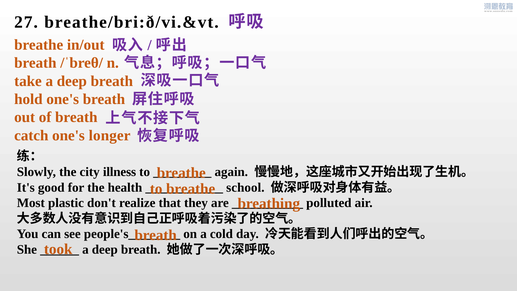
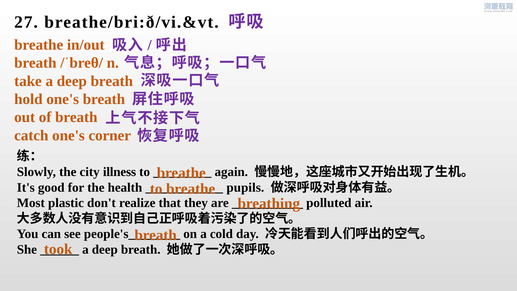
longer: longer -> corner
school: school -> pupils
